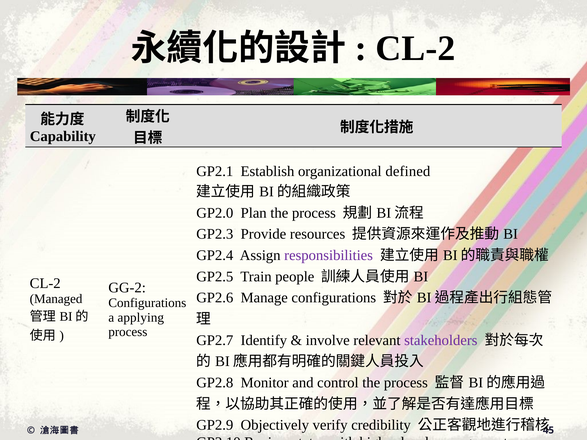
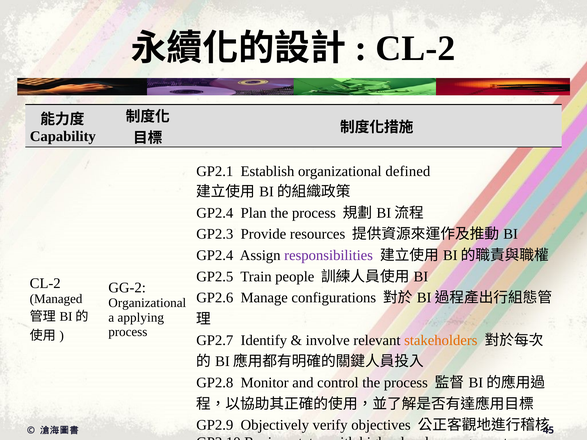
GP2.0 at (215, 213): GP2.0 -> GP2.4
Configurations at (147, 303): Configurations -> Organizational
stakeholders colour: purple -> orange
credibility: credibility -> objectives
